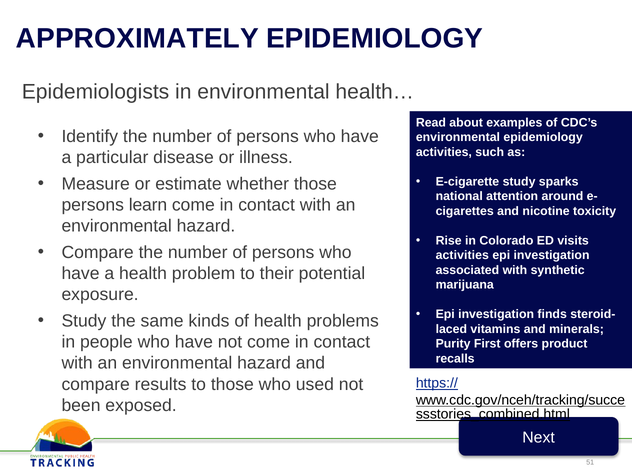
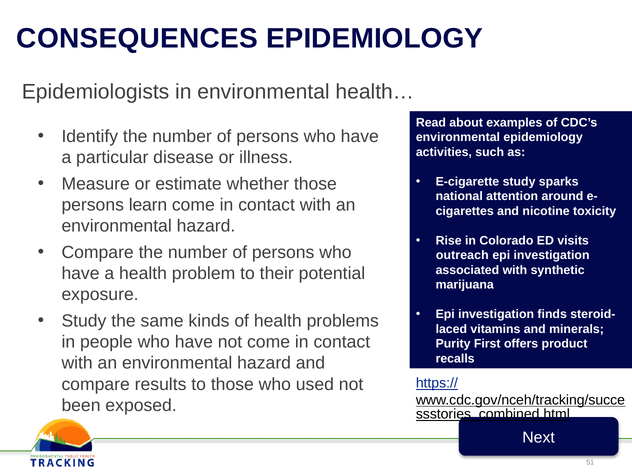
APPROXIMATELY: APPROXIMATELY -> CONSEQUENCES
activities at (462, 255): activities -> outreach
